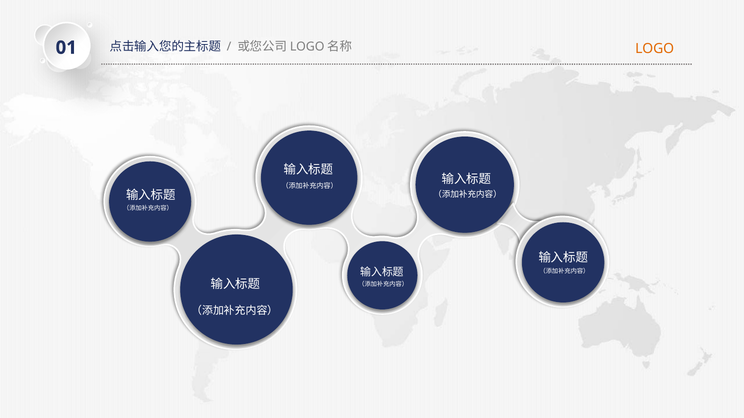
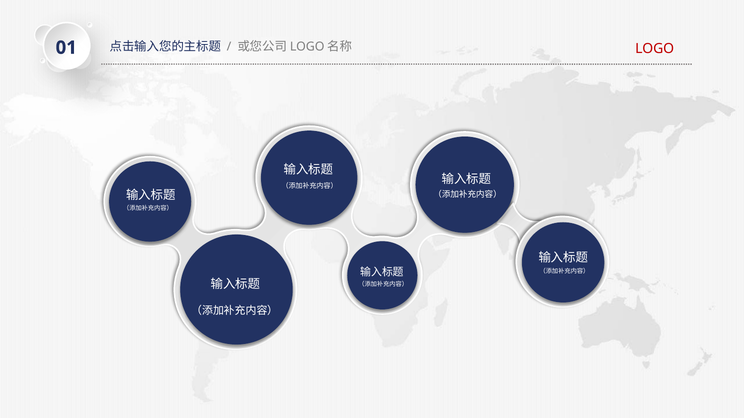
LOGO colour: orange -> red
